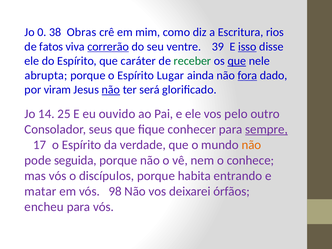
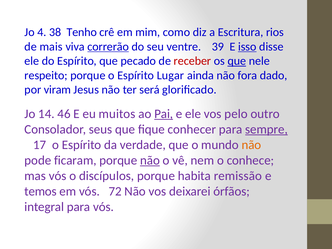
0: 0 -> 4
Obras: Obras -> Tenho
fatos: fatos -> mais
caráter: caráter -> pecado
receber colour: green -> red
abrupta: abrupta -> respeito
fora underline: present -> none
não at (111, 90) underline: present -> none
25: 25 -> 46
ouvido: ouvido -> muitos
Pai underline: none -> present
seguida: seguida -> ficaram
não at (150, 160) underline: none -> present
entrando: entrando -> remissão
matar: matar -> temos
98: 98 -> 72
encheu: encheu -> integral
